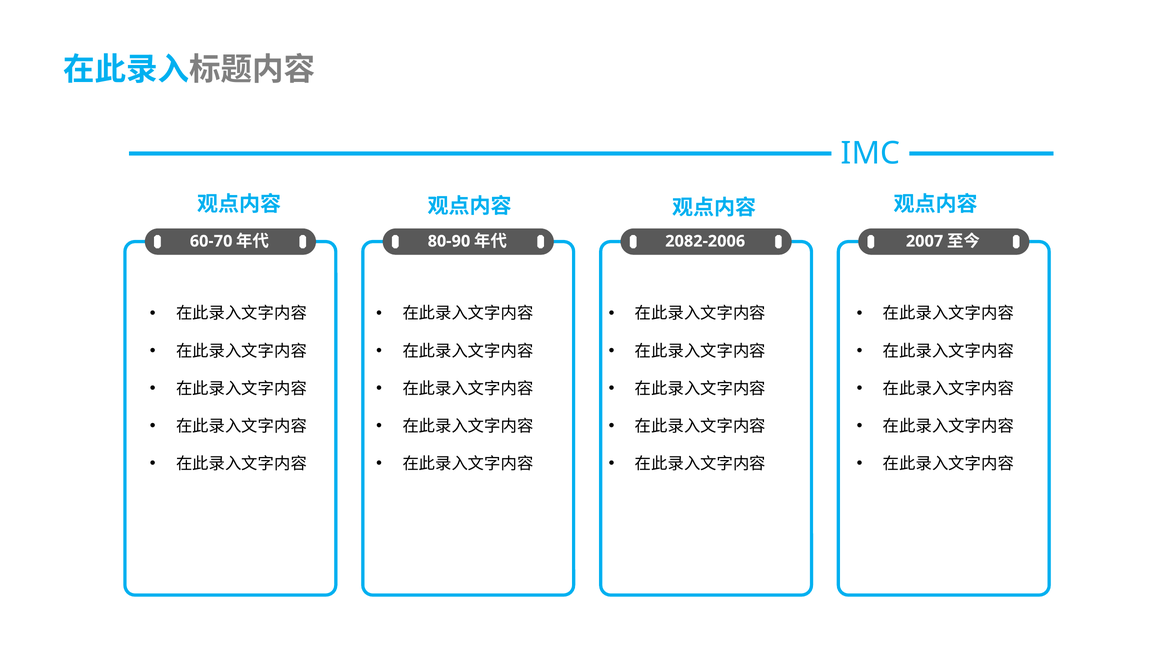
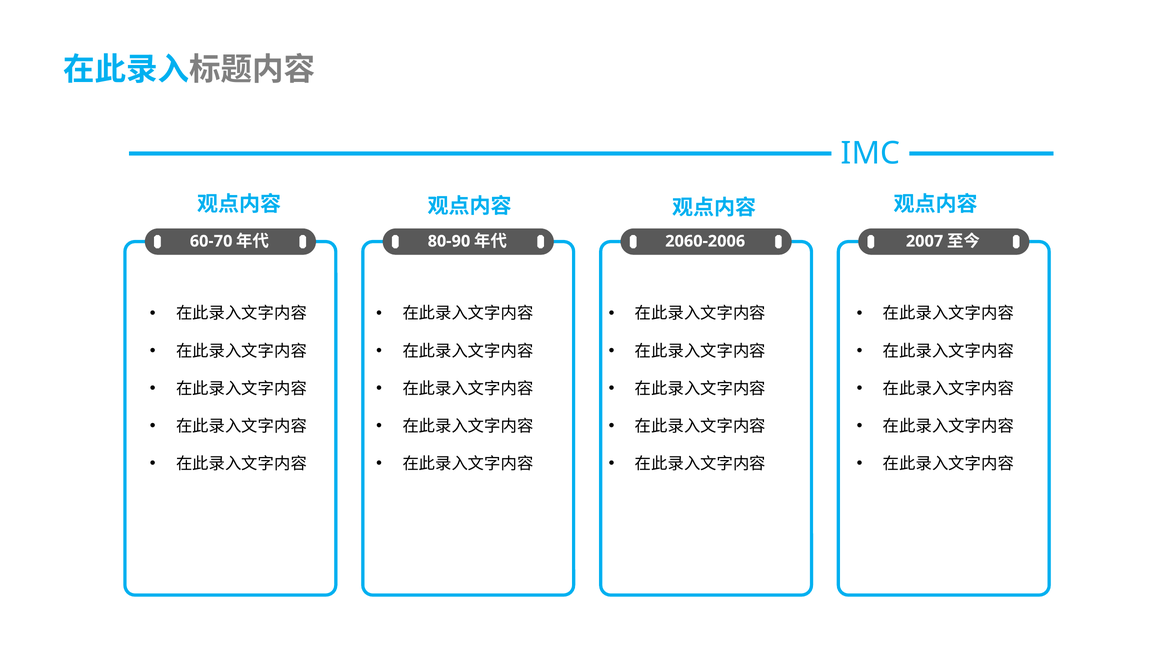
2082-2006: 2082-2006 -> 2060-2006
